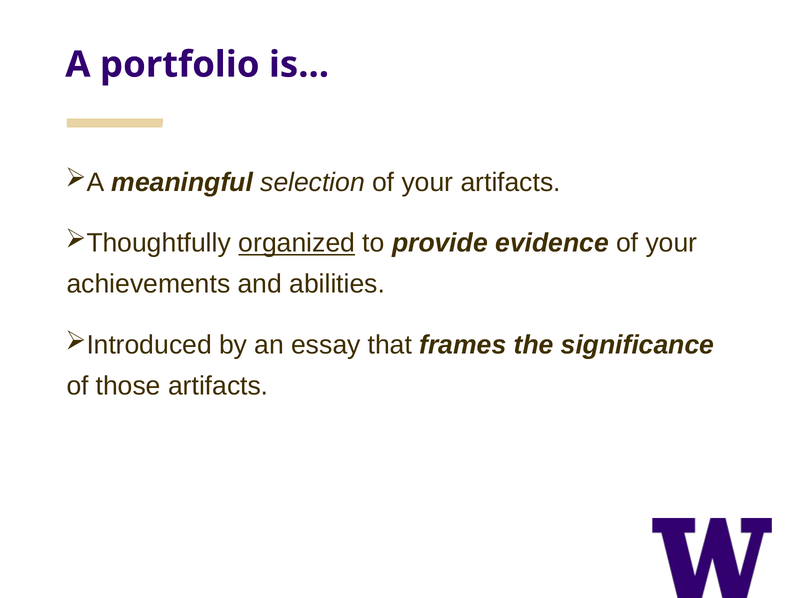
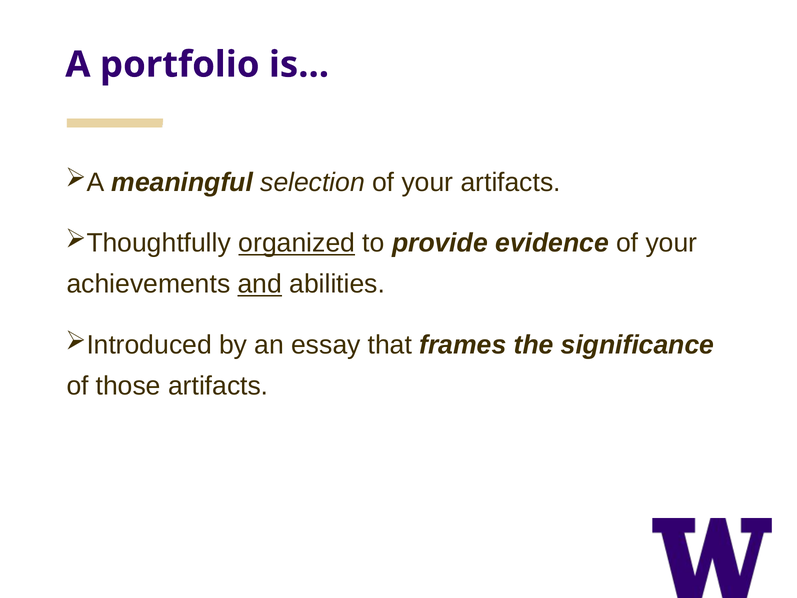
and underline: none -> present
